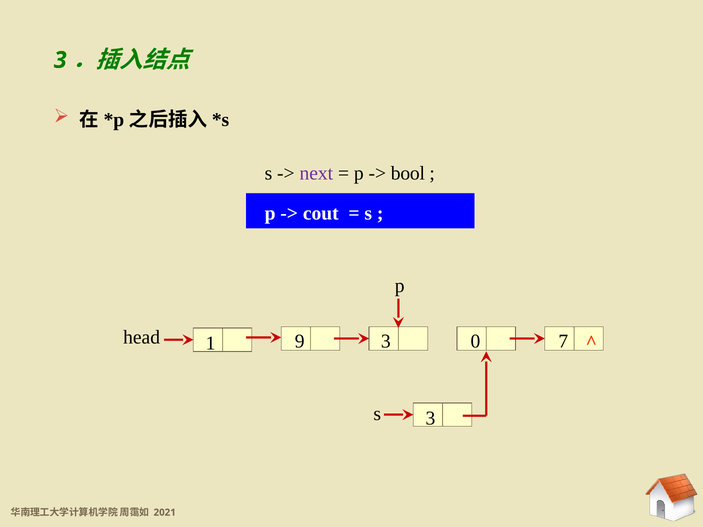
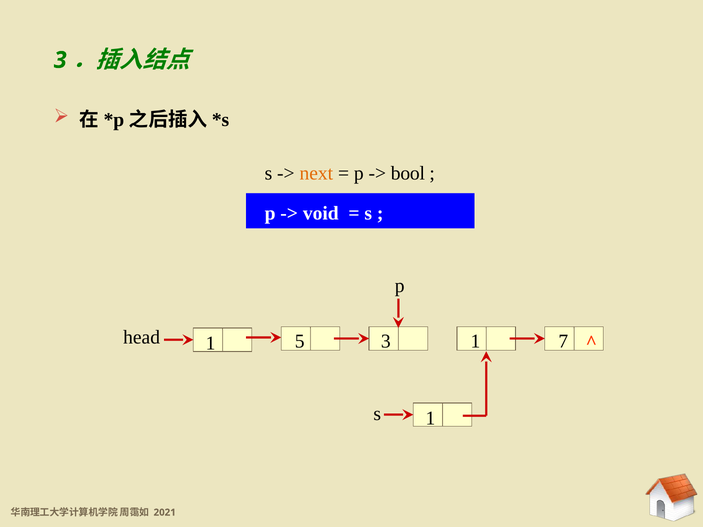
next colour: purple -> orange
cout: cout -> void
3 0: 0 -> 1
9: 9 -> 5
s 3: 3 -> 1
